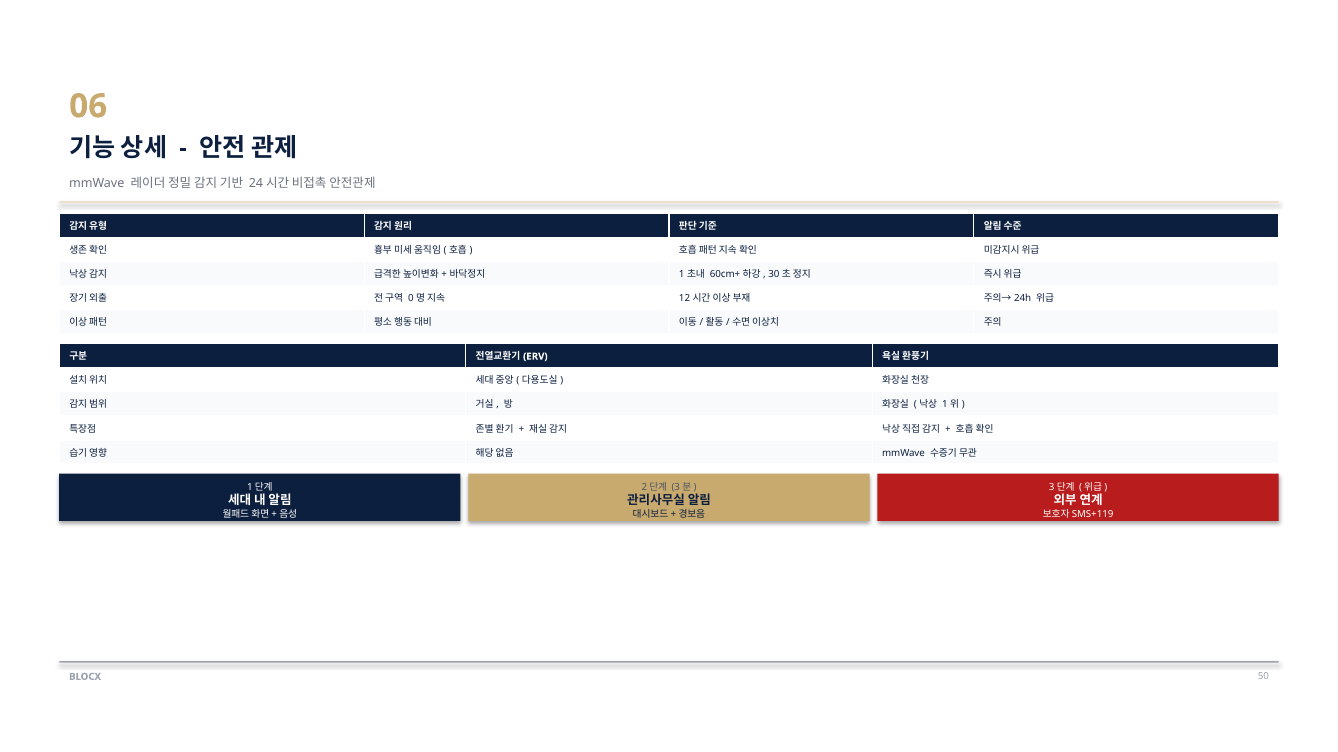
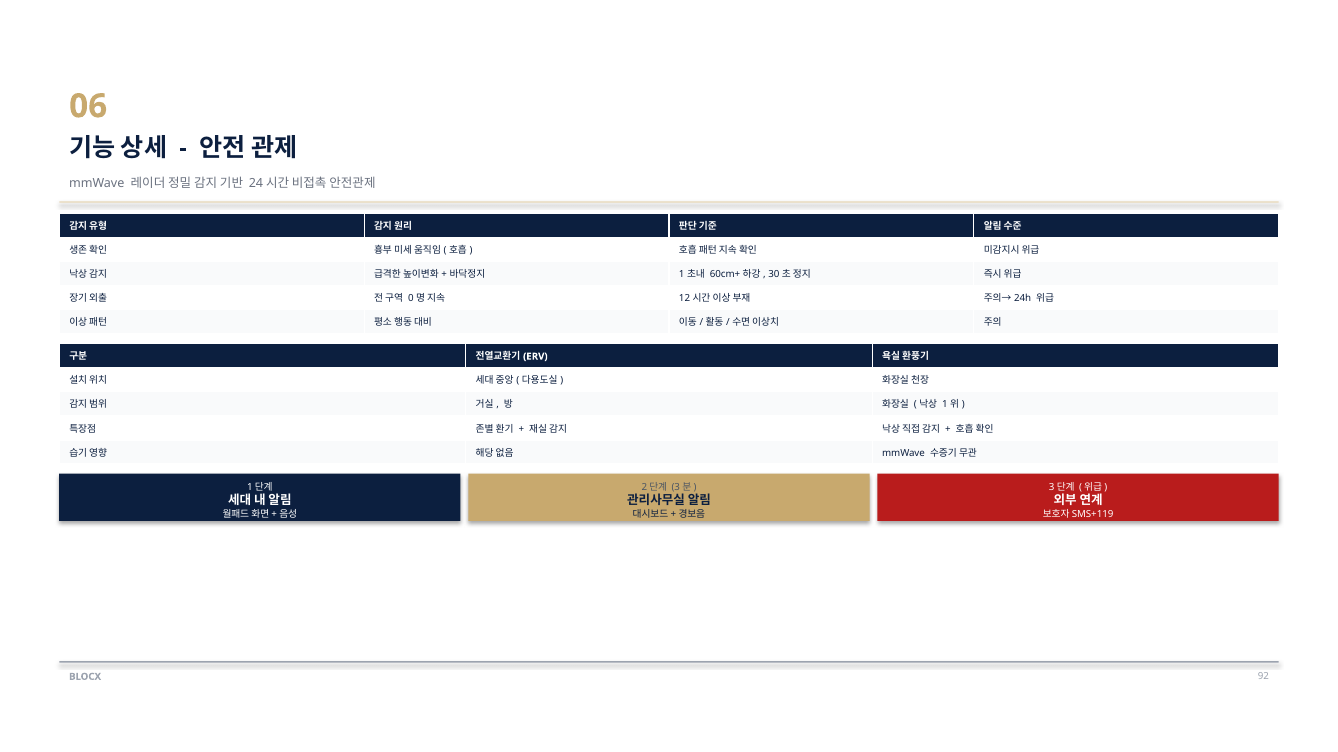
50: 50 -> 92
